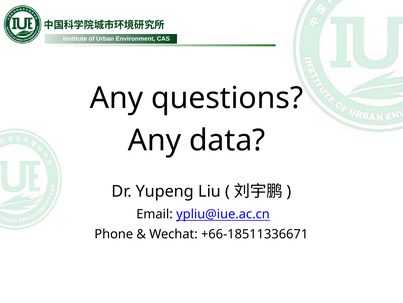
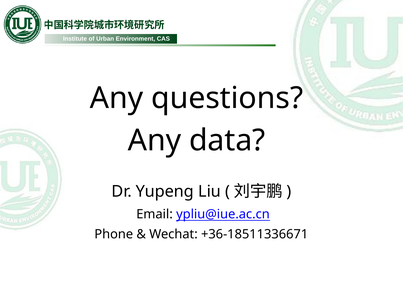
+66-18511336671: +66-18511336671 -> +36-18511336671
